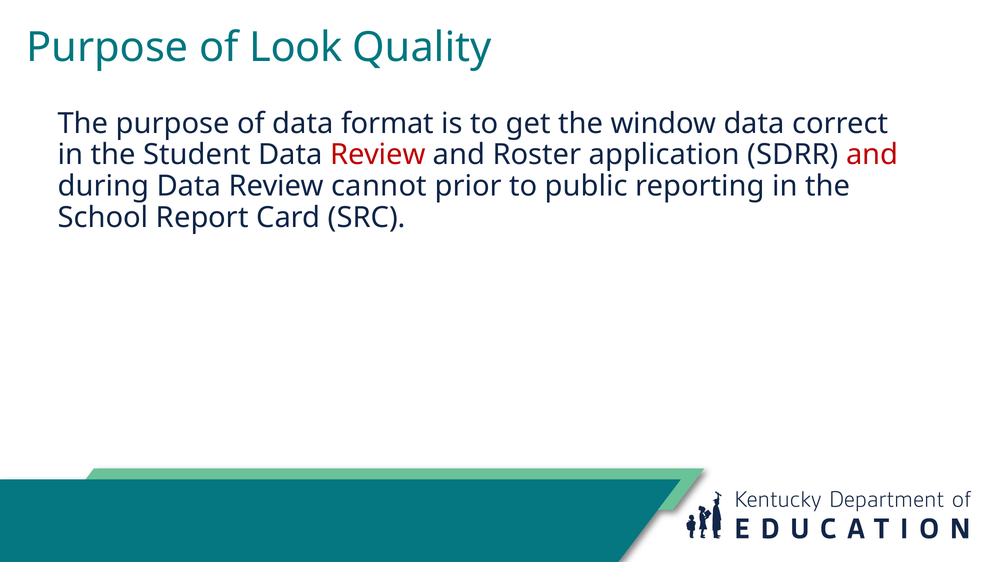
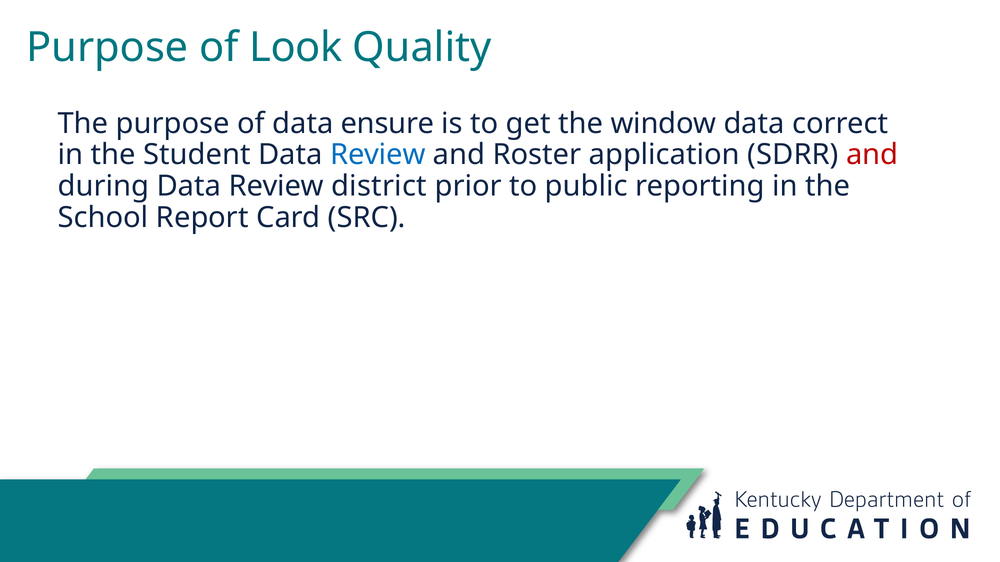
format: format -> ensure
Review at (378, 155) colour: red -> blue
cannot: cannot -> district
